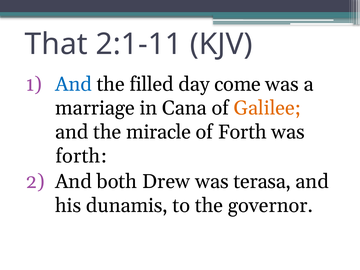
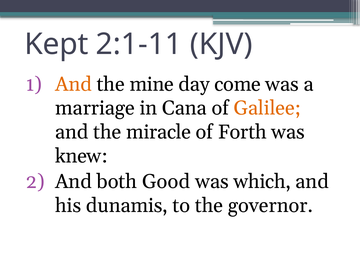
That: That -> Kept
And at (73, 84) colour: blue -> orange
filled: filled -> mine
forth at (81, 156): forth -> knew
Drew: Drew -> Good
terasa: terasa -> which
